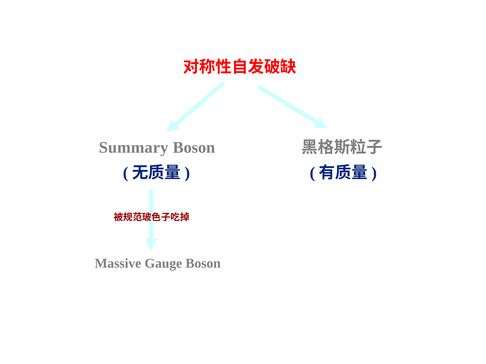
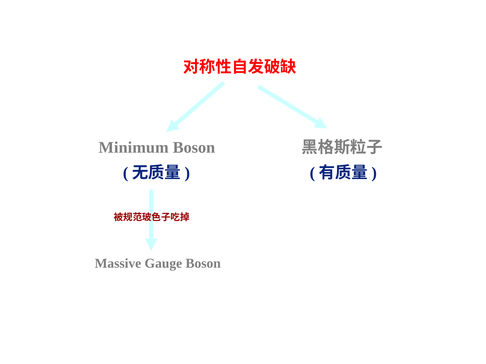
Summary: Summary -> Minimum
